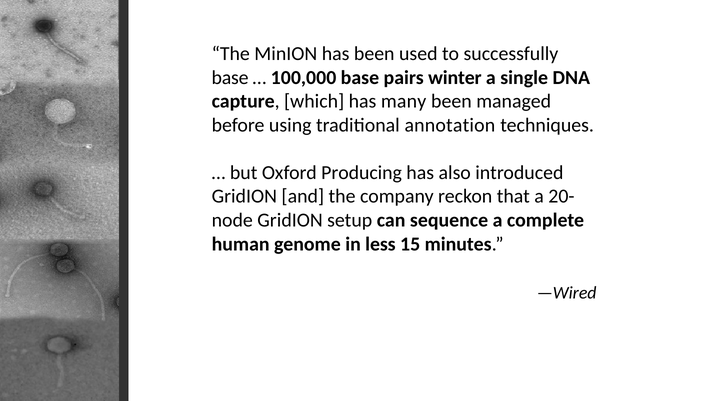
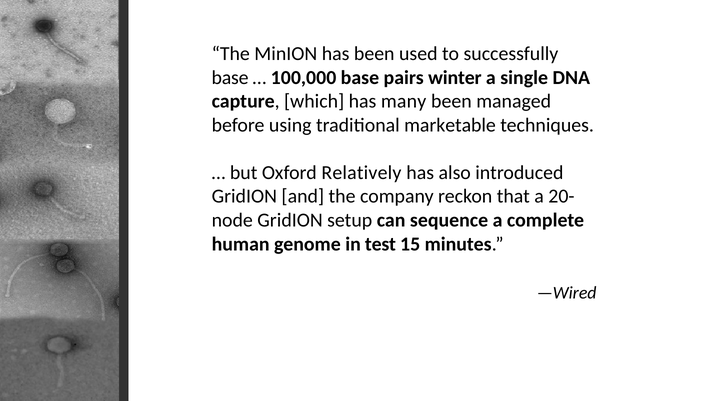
annotation: annotation -> marketable
Producing: Producing -> Relatively
less: less -> test
